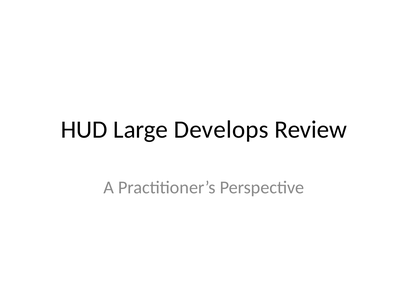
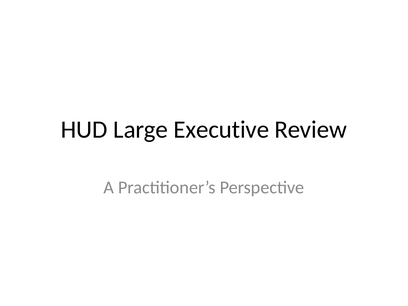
Develops: Develops -> Executive
